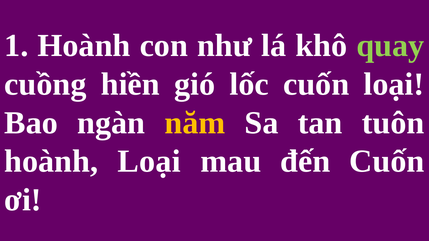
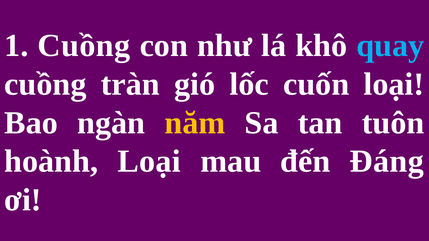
1 Hoành: Hoành -> Cuồng
quay colour: light green -> light blue
hiền: hiền -> tràn
đến Cuốn: Cuốn -> Đáng
